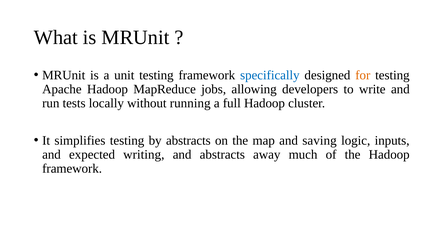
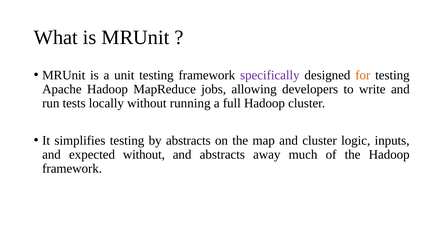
specifically colour: blue -> purple
and saving: saving -> cluster
expected writing: writing -> without
